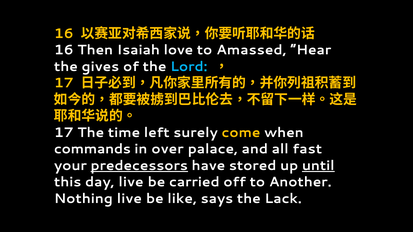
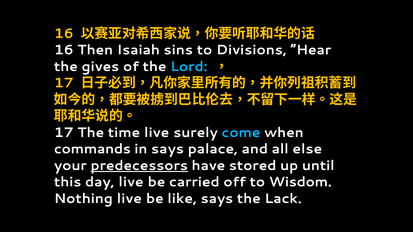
love: love -> sins
Amassed: Amassed -> Divisions
time left: left -> live
come colour: yellow -> light blue
in over: over -> says
fast: fast -> else
until underline: present -> none
Another: Another -> Wisdom
